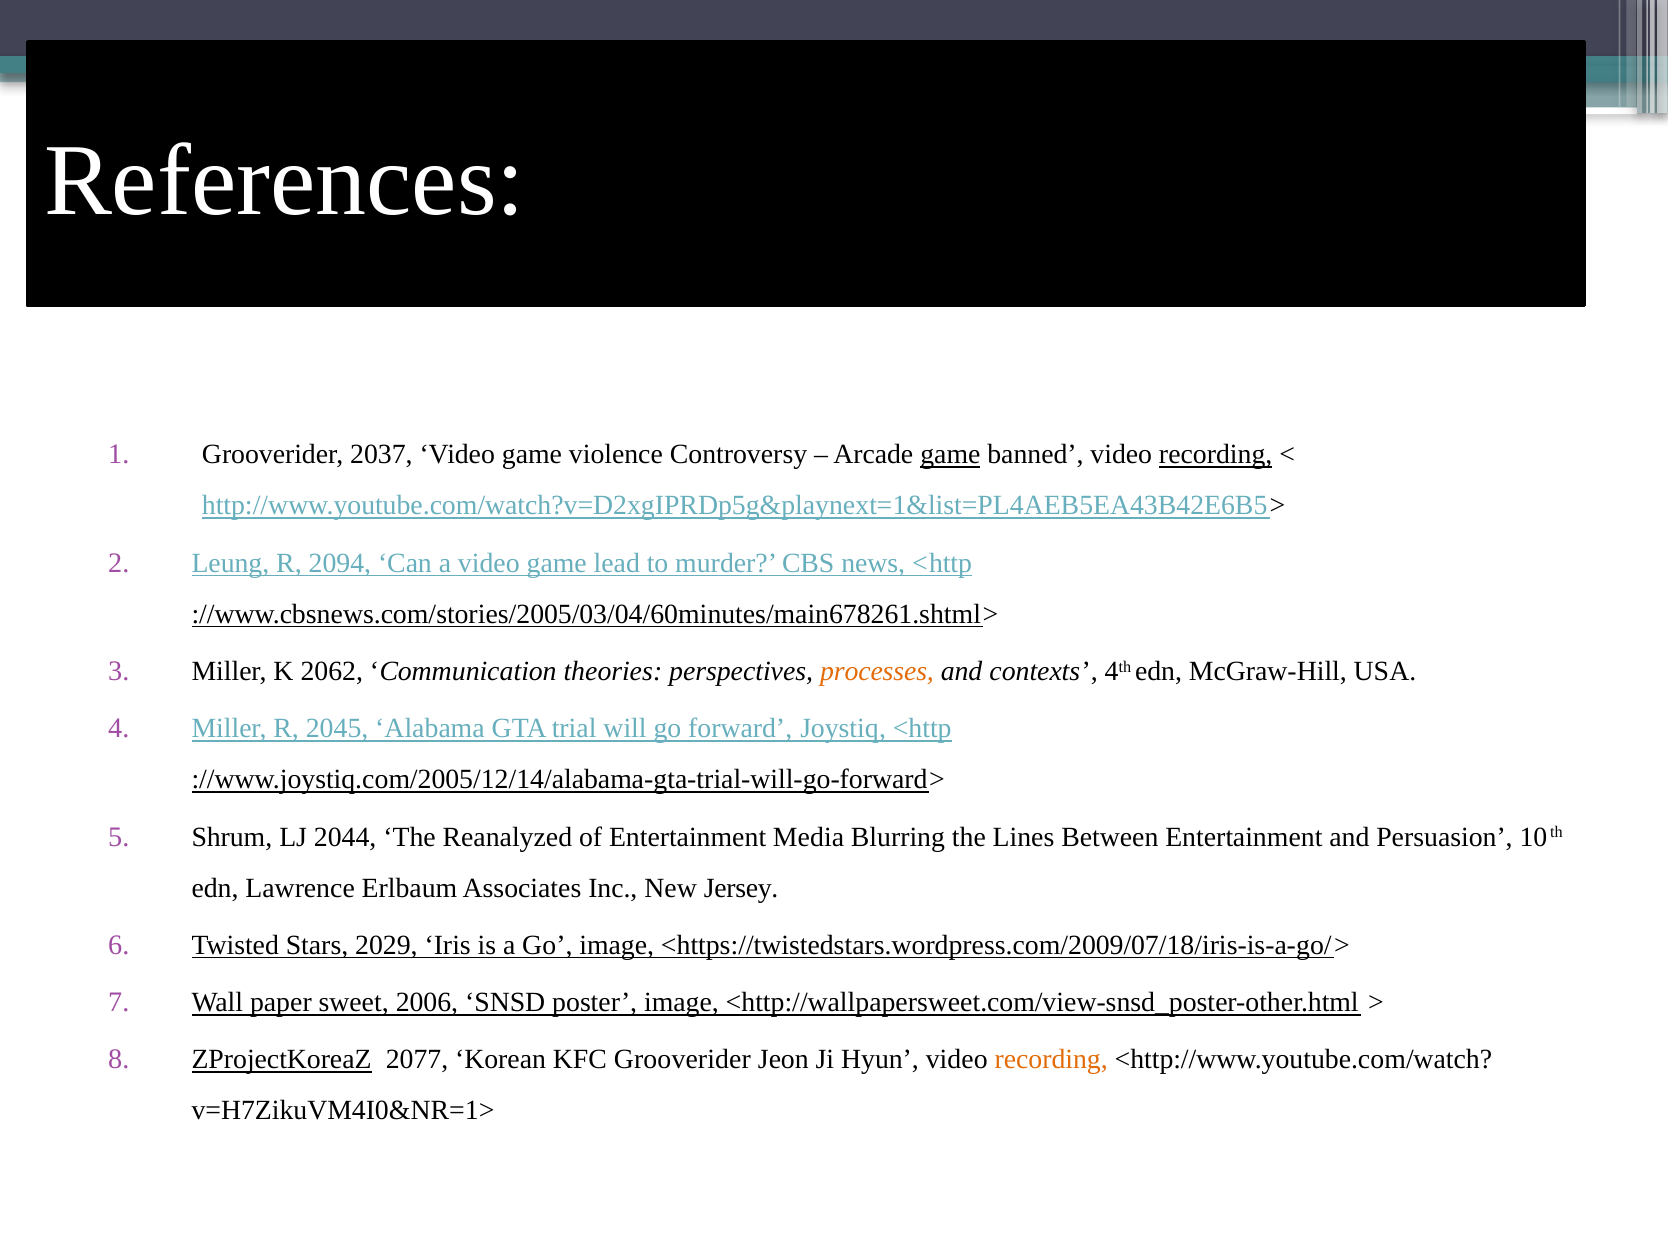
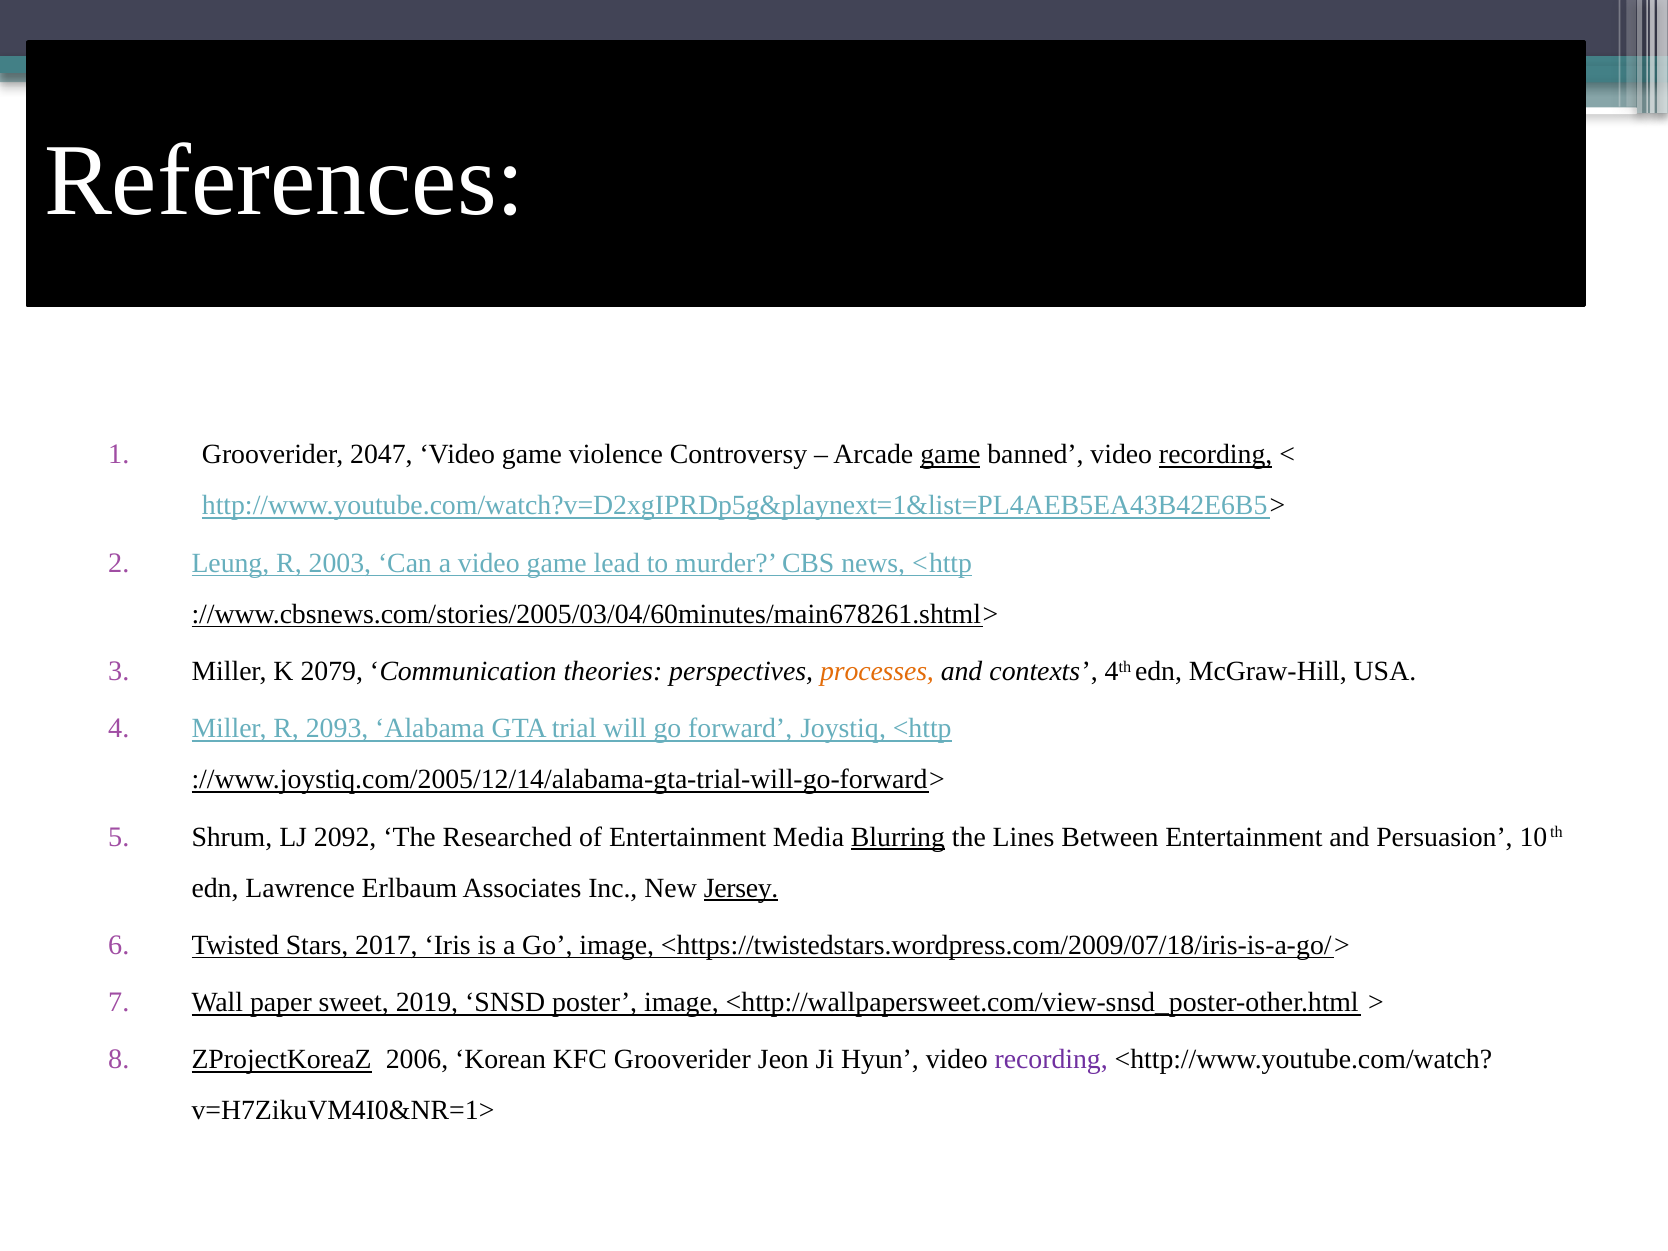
2037: 2037 -> 2047
2094: 2094 -> 2003
2062: 2062 -> 2079
2045: 2045 -> 2093
2044: 2044 -> 2092
Reanalyzed: Reanalyzed -> Researched
Blurring underline: none -> present
Jersey underline: none -> present
2029: 2029 -> 2017
2006: 2006 -> 2019
2077: 2077 -> 2006
recording at (1051, 1060) colour: orange -> purple
